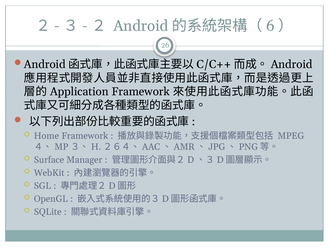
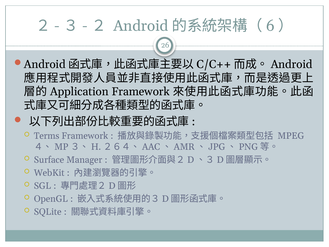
Home: Home -> Terms
